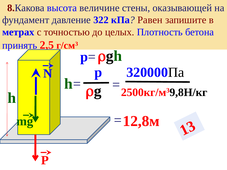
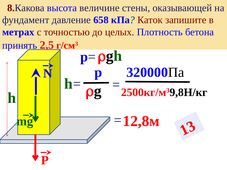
322: 322 -> 658
Равен: Равен -> Каток
